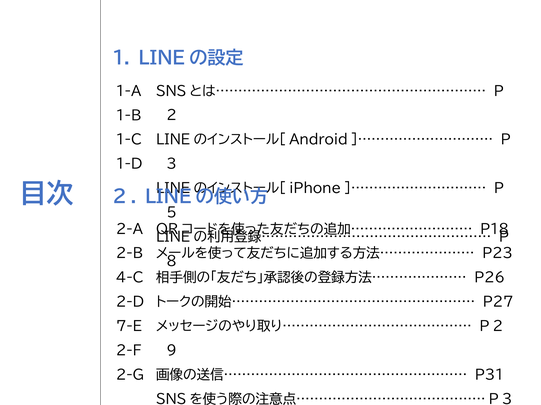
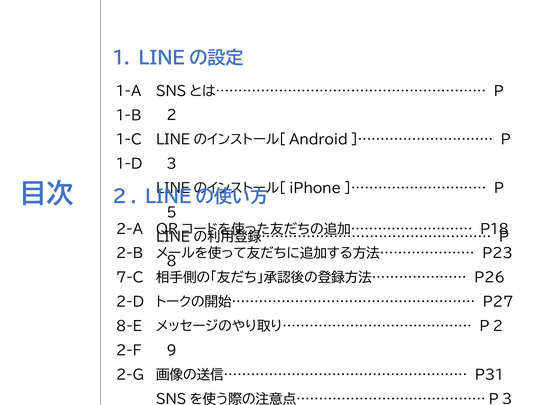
4-C: 4-C -> 7-C
7-E: 7-E -> 8-E
